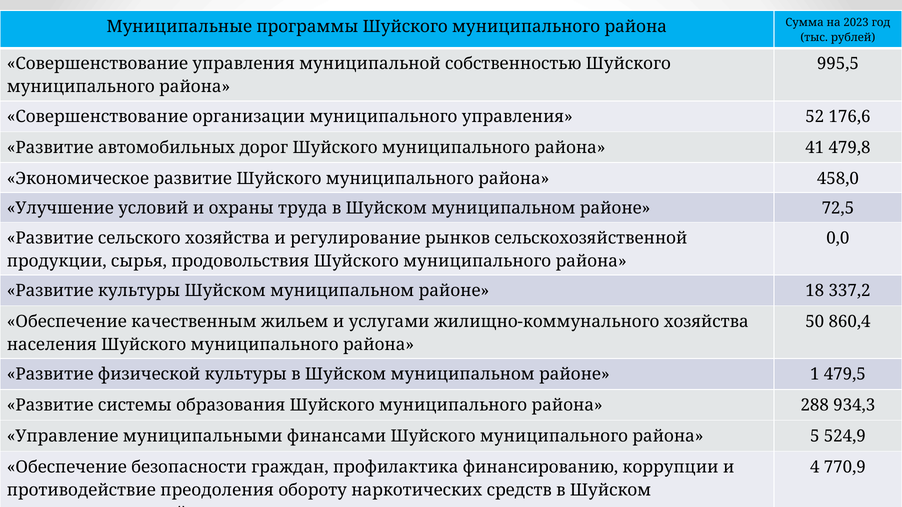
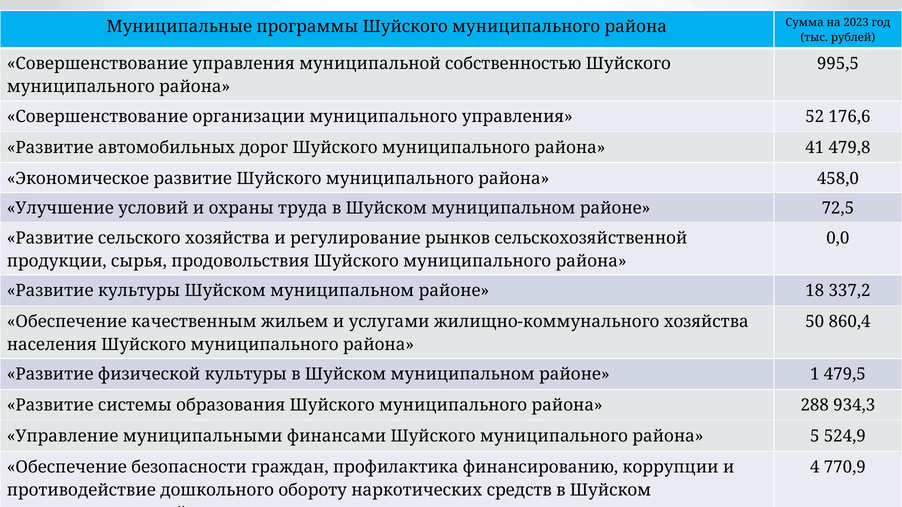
преодоления: преодоления -> дошкольного
